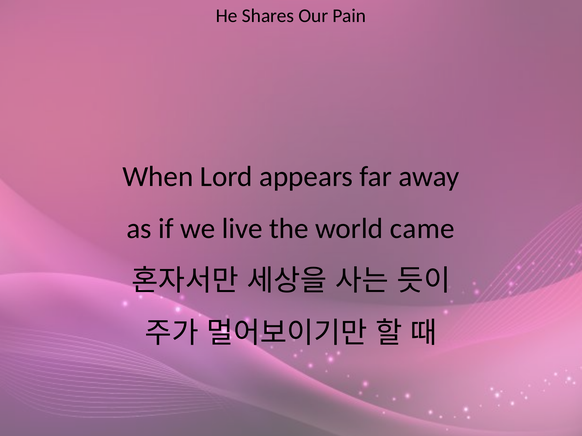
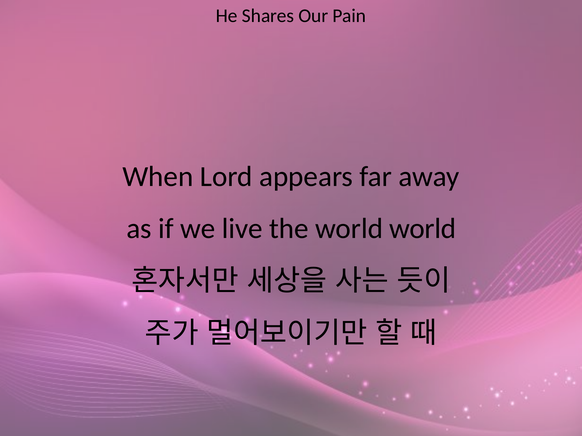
world came: came -> world
